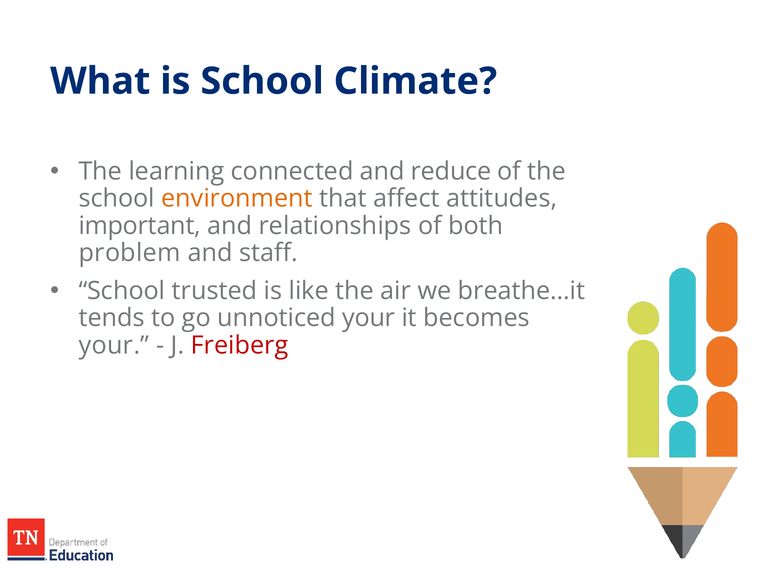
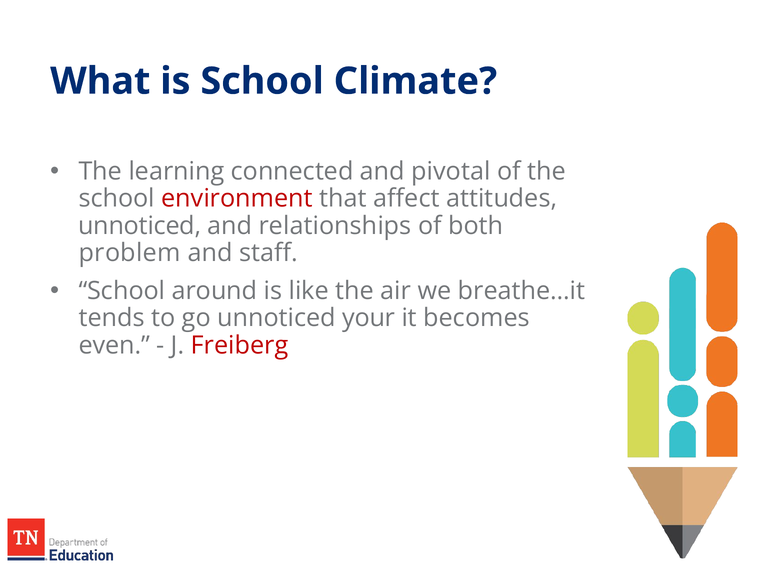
reduce: reduce -> pivotal
environment colour: orange -> red
important at (140, 226): important -> unnoticed
trusted: trusted -> around
your at (114, 345): your -> even
